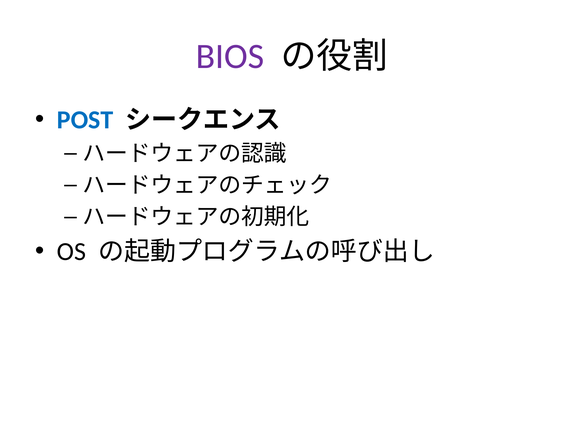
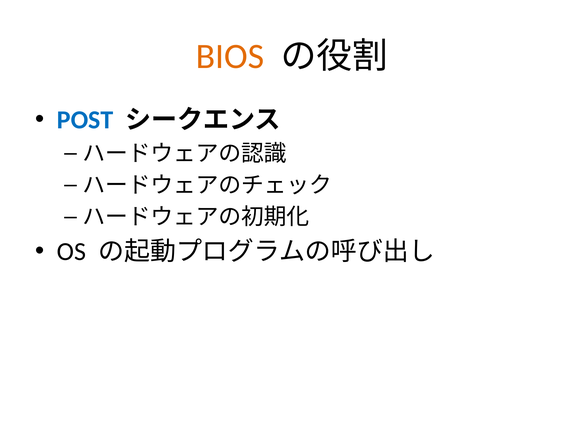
BIOS colour: purple -> orange
